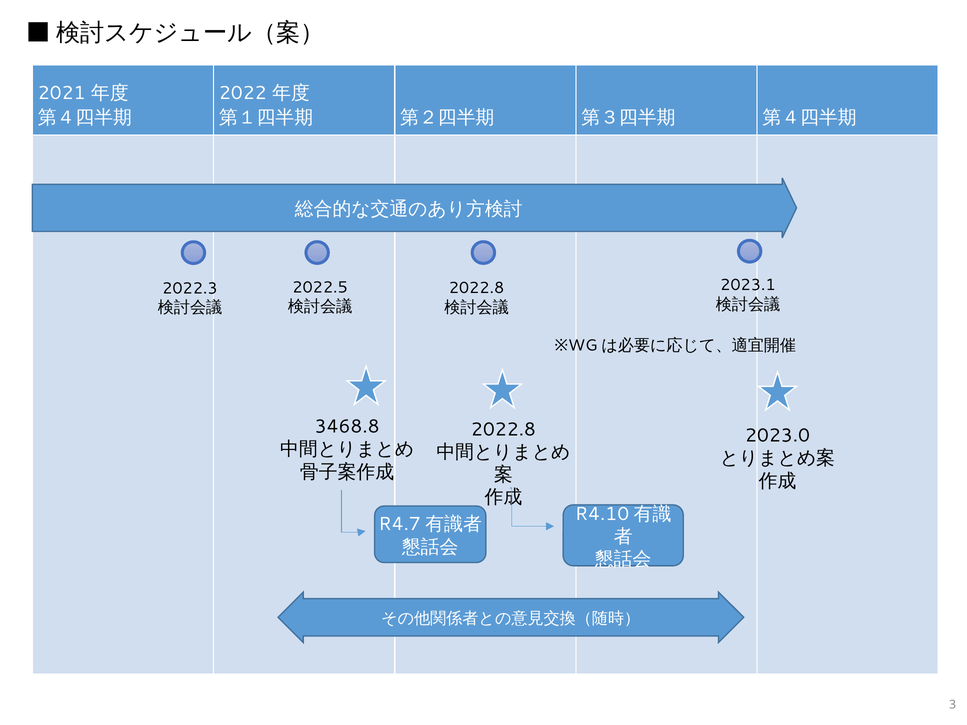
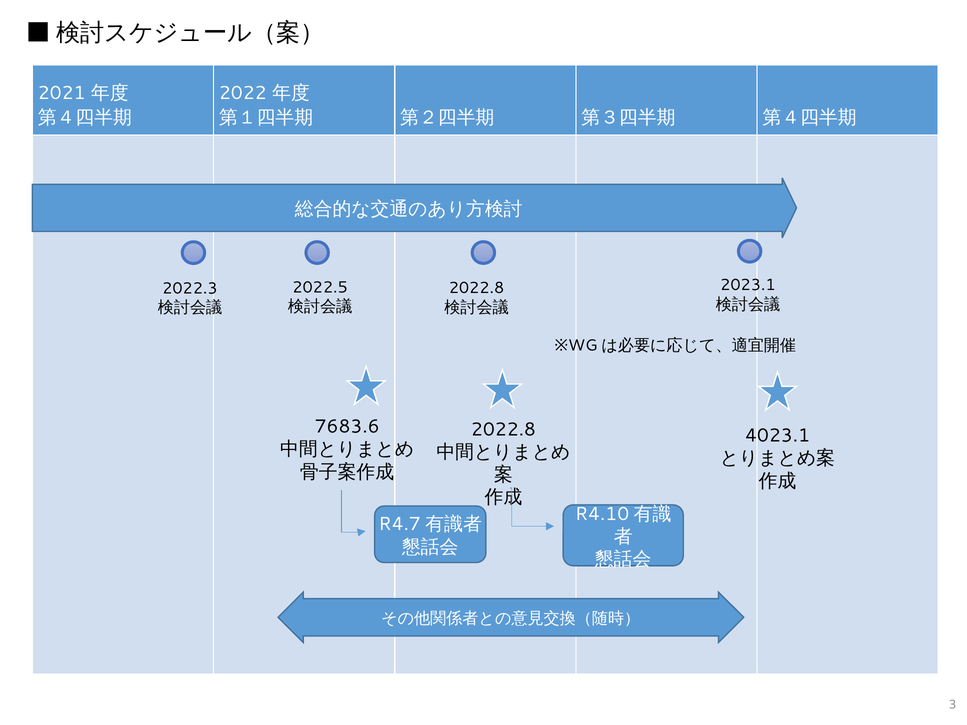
3468.8: 3468.8 -> 7683.6
2023.0: 2023.0 -> 4023.1
